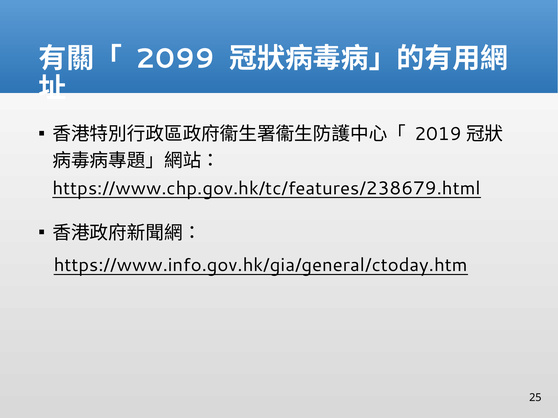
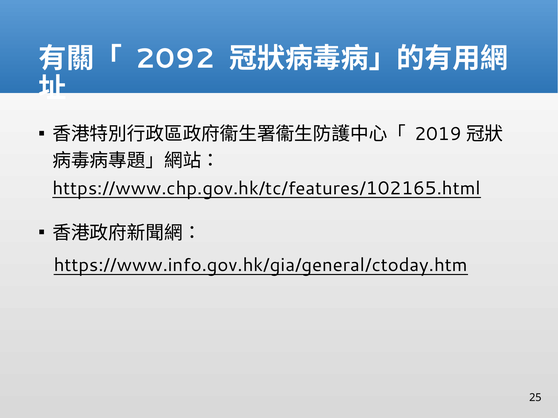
2099: 2099 -> 2092
https://www.chp.gov.hk/tc/features/238679.html: https://www.chp.gov.hk/tc/features/238679.html -> https://www.chp.gov.hk/tc/features/102165.html
